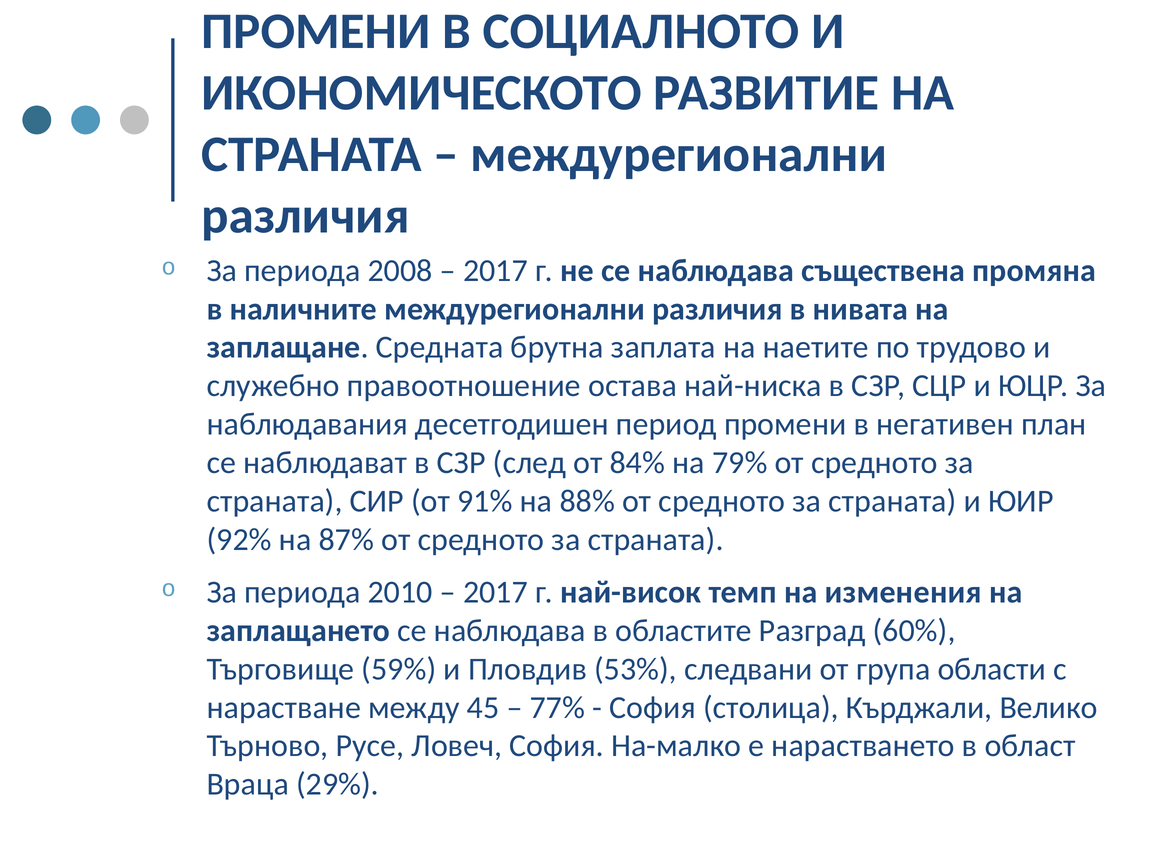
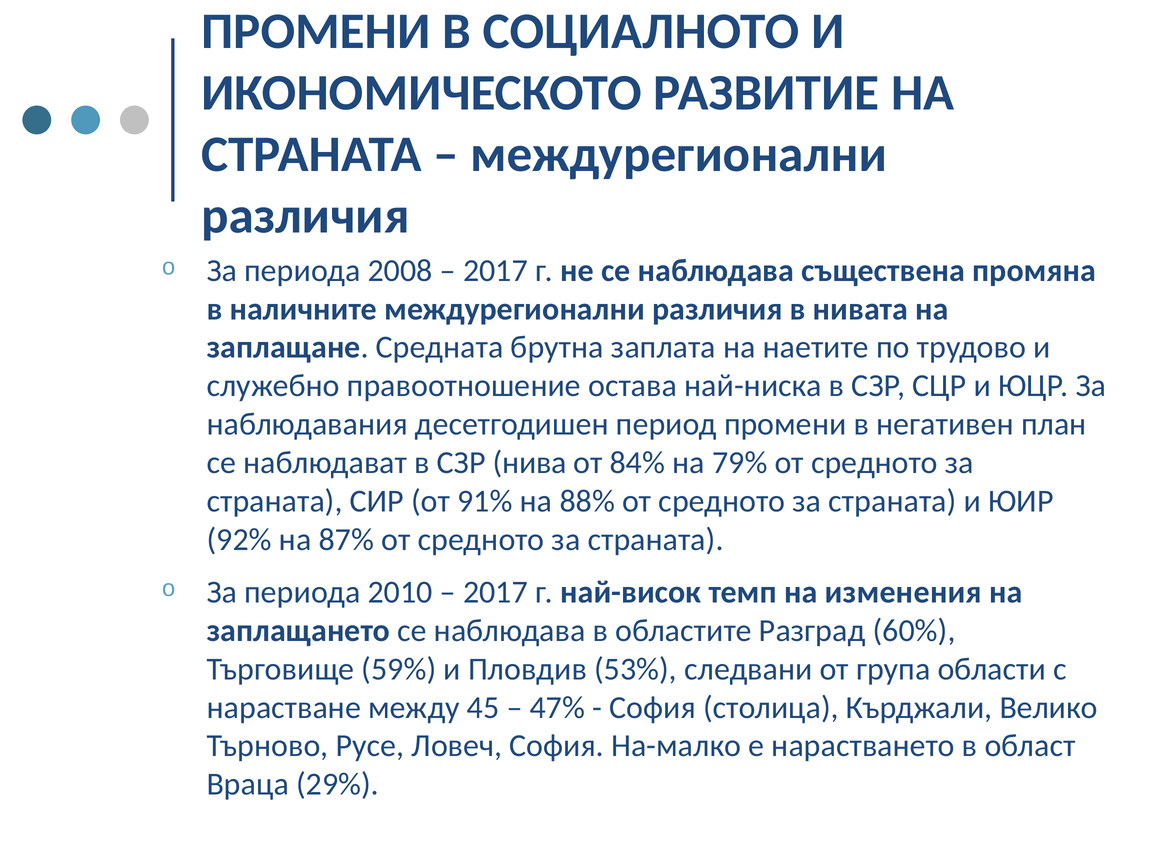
след: след -> нива
77%: 77% -> 47%
